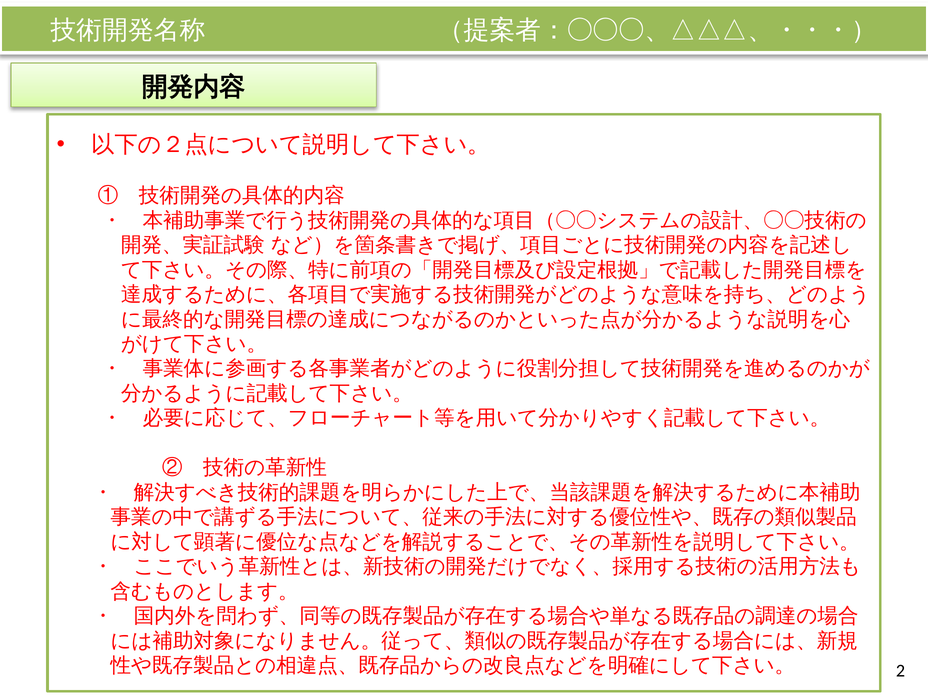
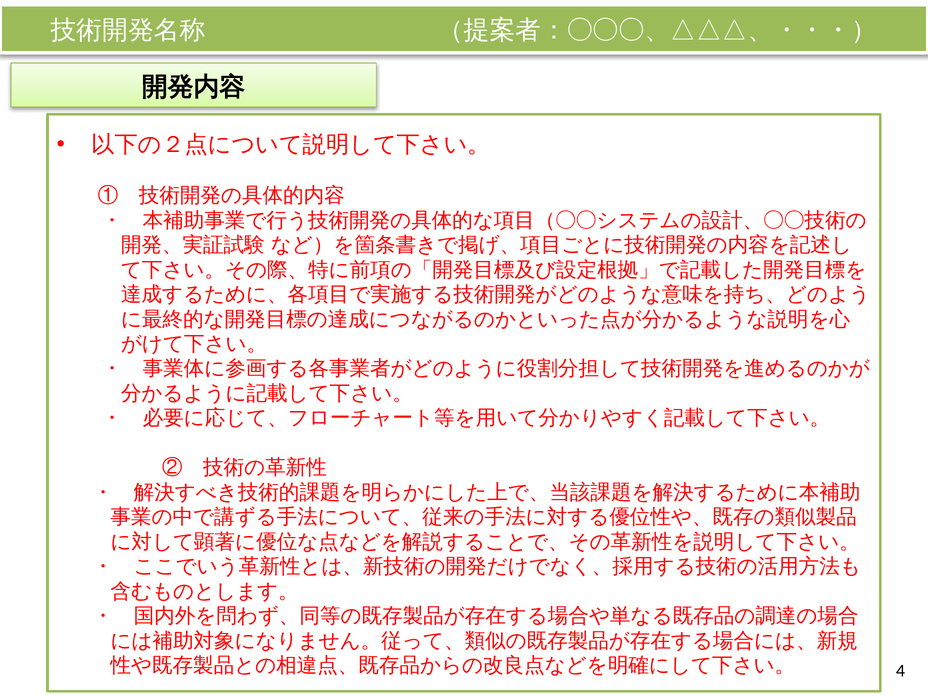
2: 2 -> 4
